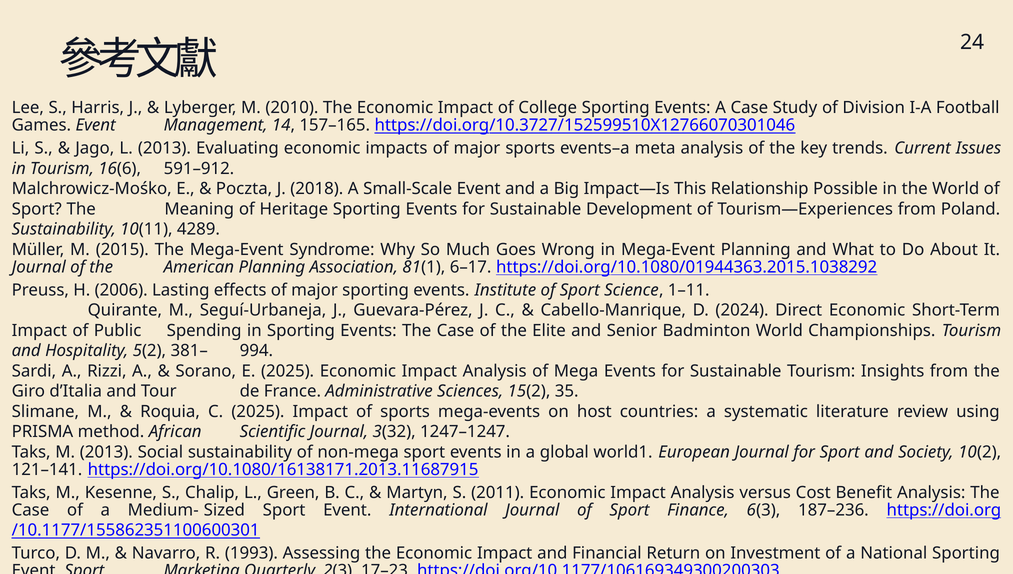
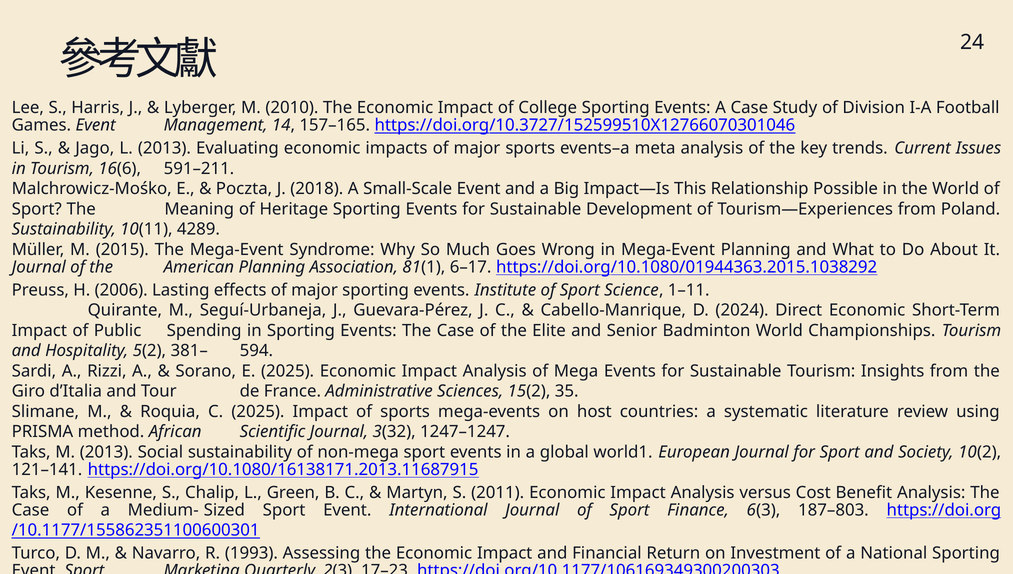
591–912: 591–912 -> 591–211
994: 994 -> 594
187–236: 187–236 -> 187–803
